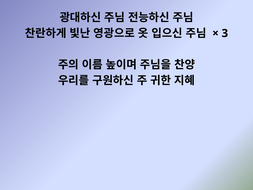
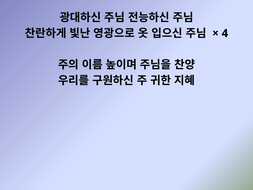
3: 3 -> 4
